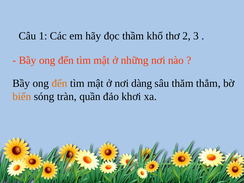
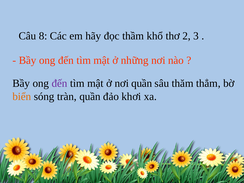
1: 1 -> 8
đến at (60, 83) colour: orange -> purple
nơi dàng: dàng -> quần
